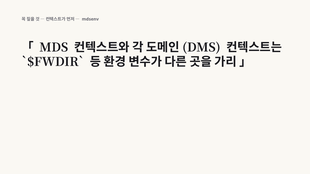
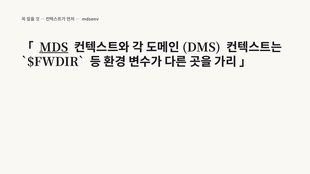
MDS underline: none -> present
